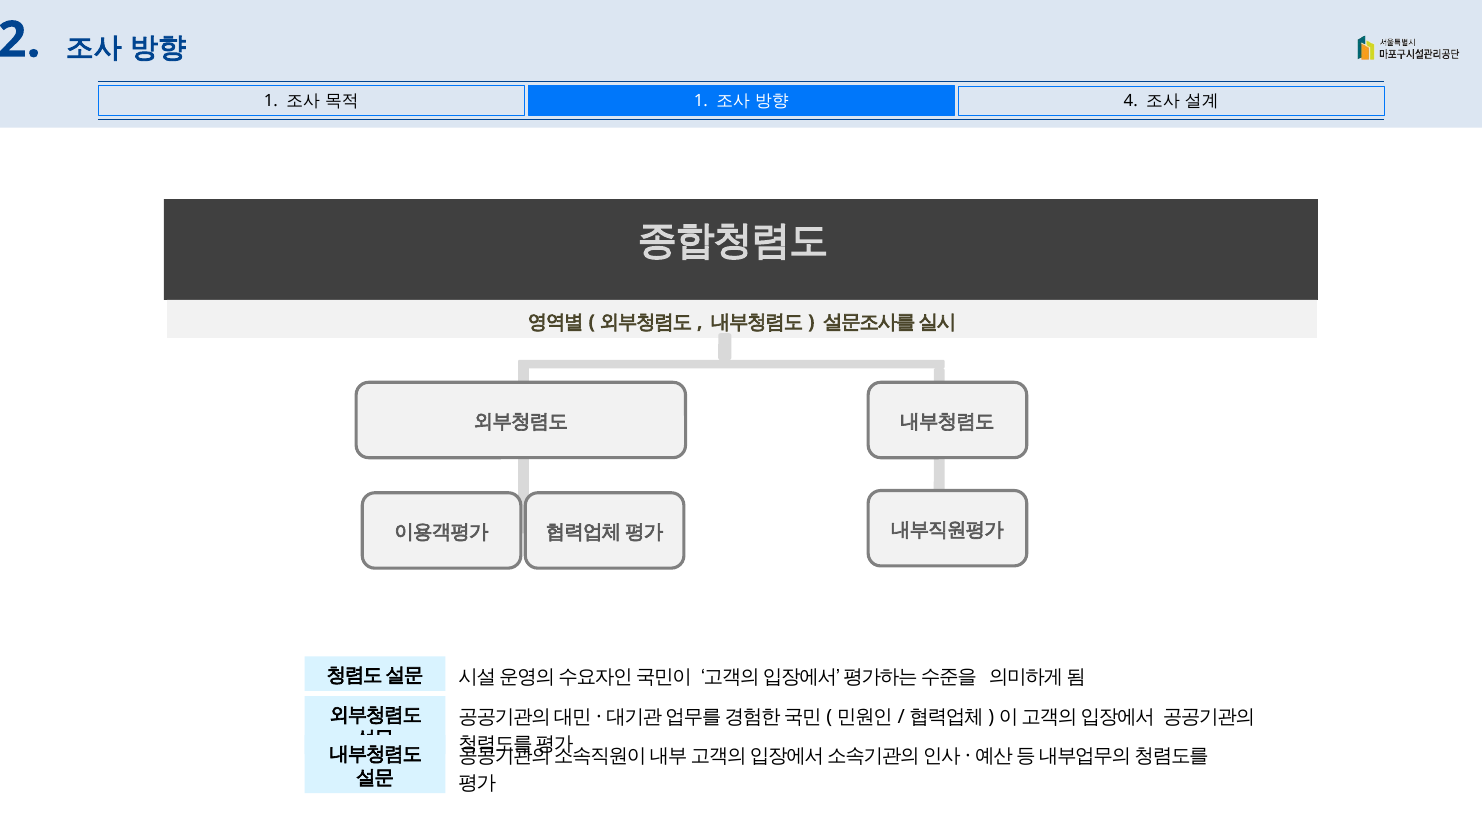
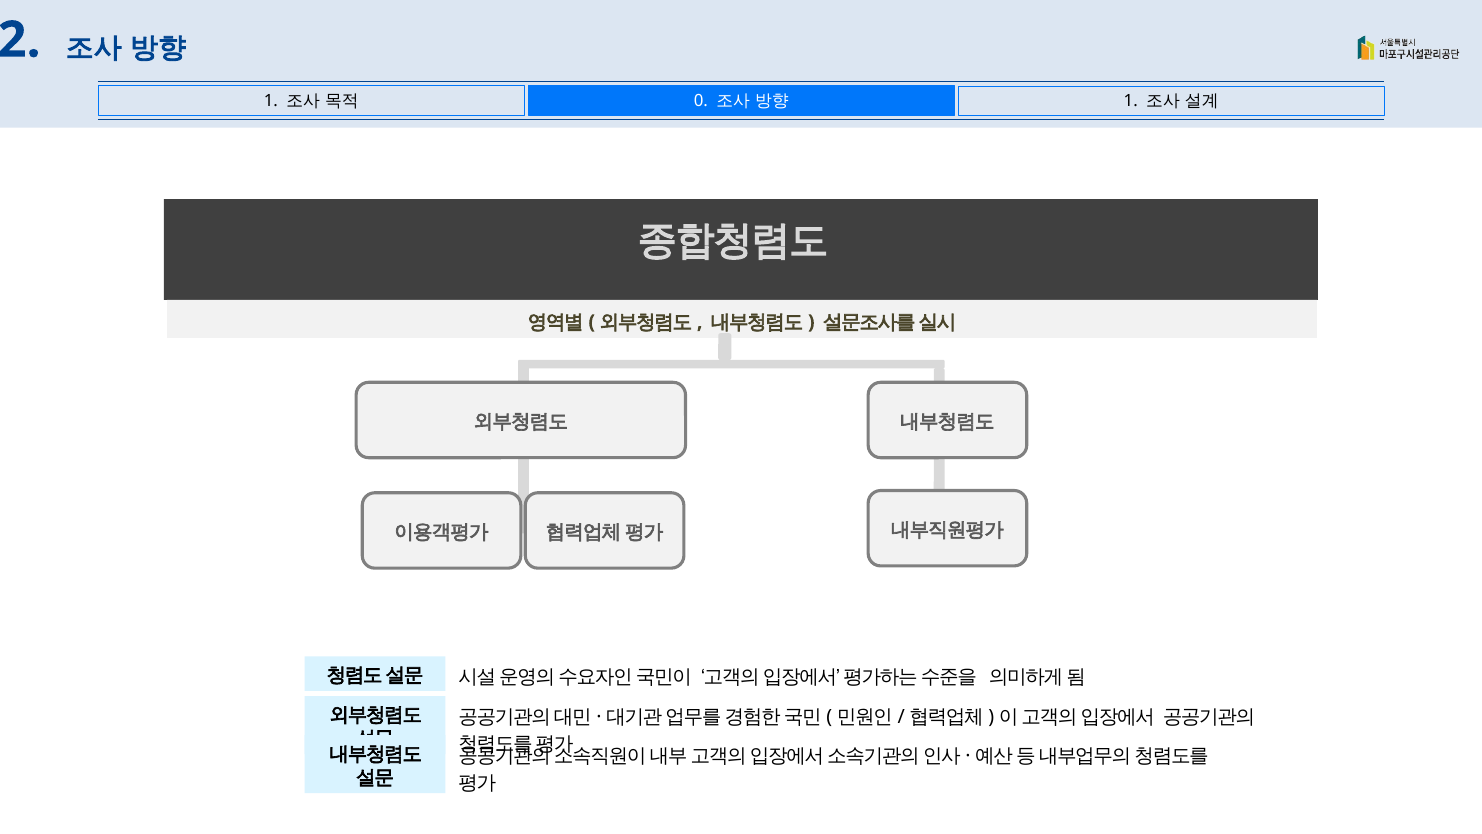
1 at (701, 101): 1 -> 0
4 at (1131, 101): 4 -> 1
